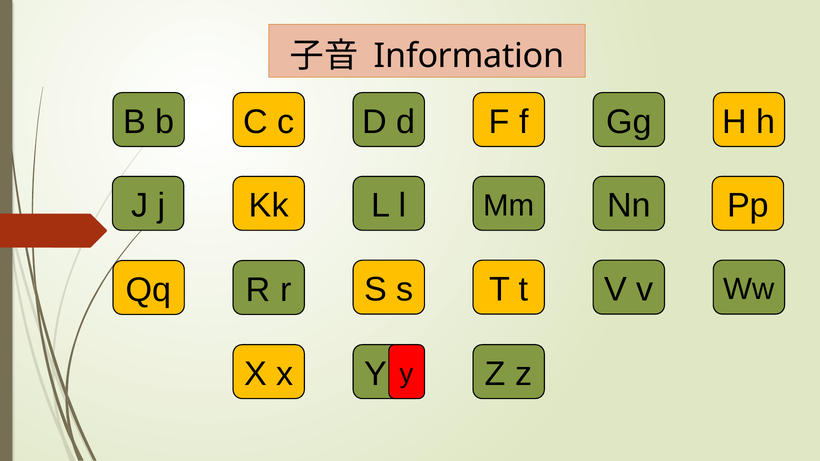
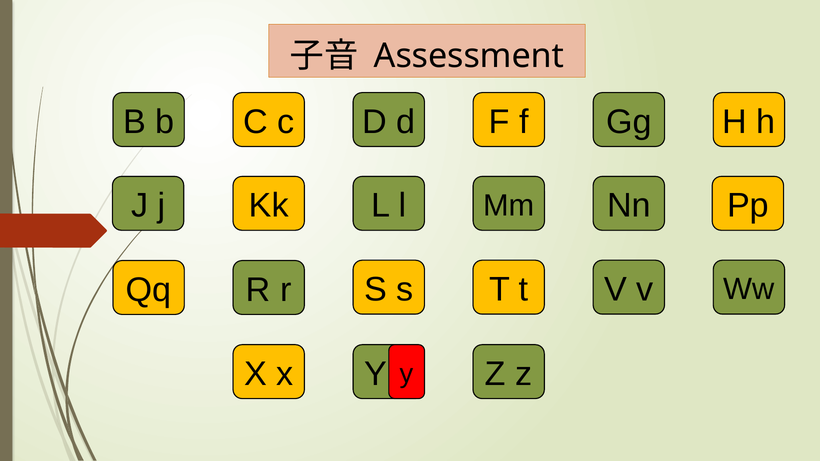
Information: Information -> Assessment
